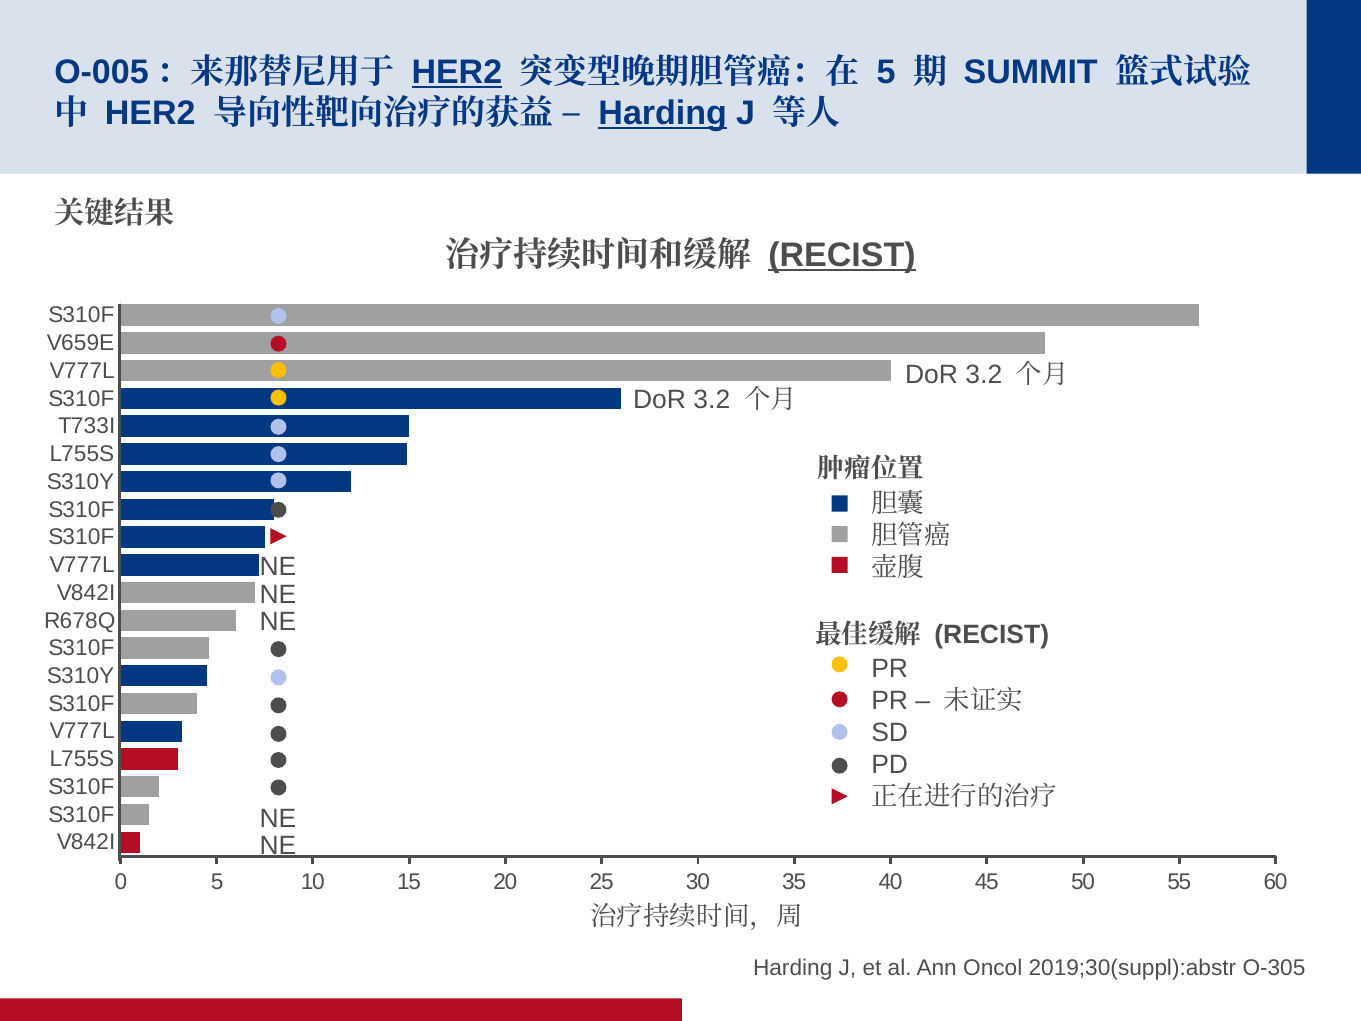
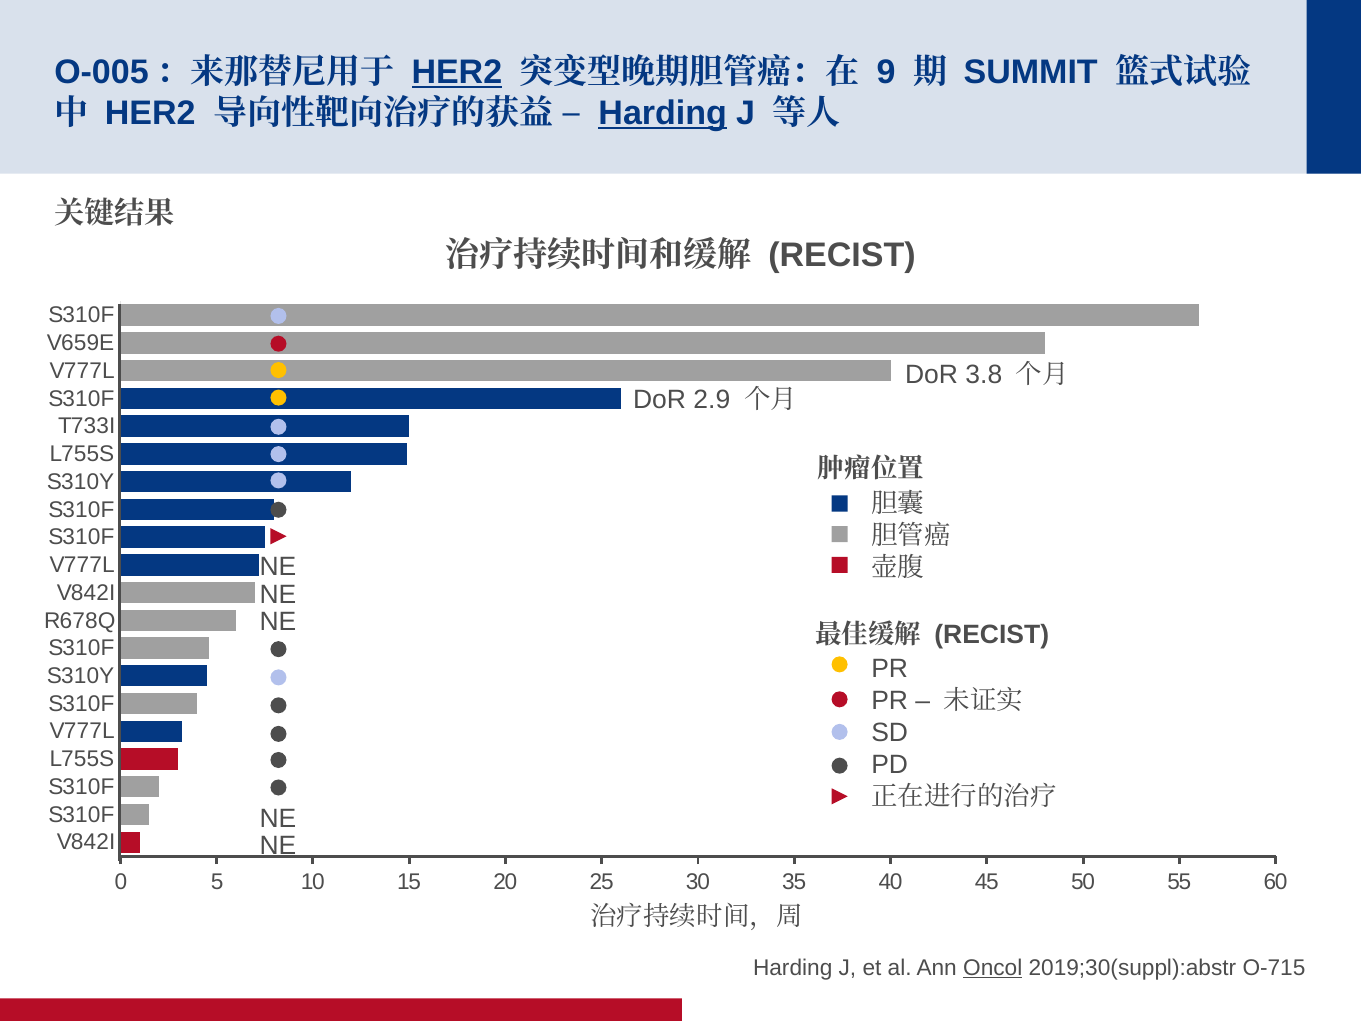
5 at (886, 72): 5 -> 9
RECIST at (842, 255) underline: present -> none
3.2 at (984, 375): 3.2 -> 3.8
3.2 at (712, 400): 3.2 -> 2.9
Oncol underline: none -> present
O-305: O-305 -> O-715
